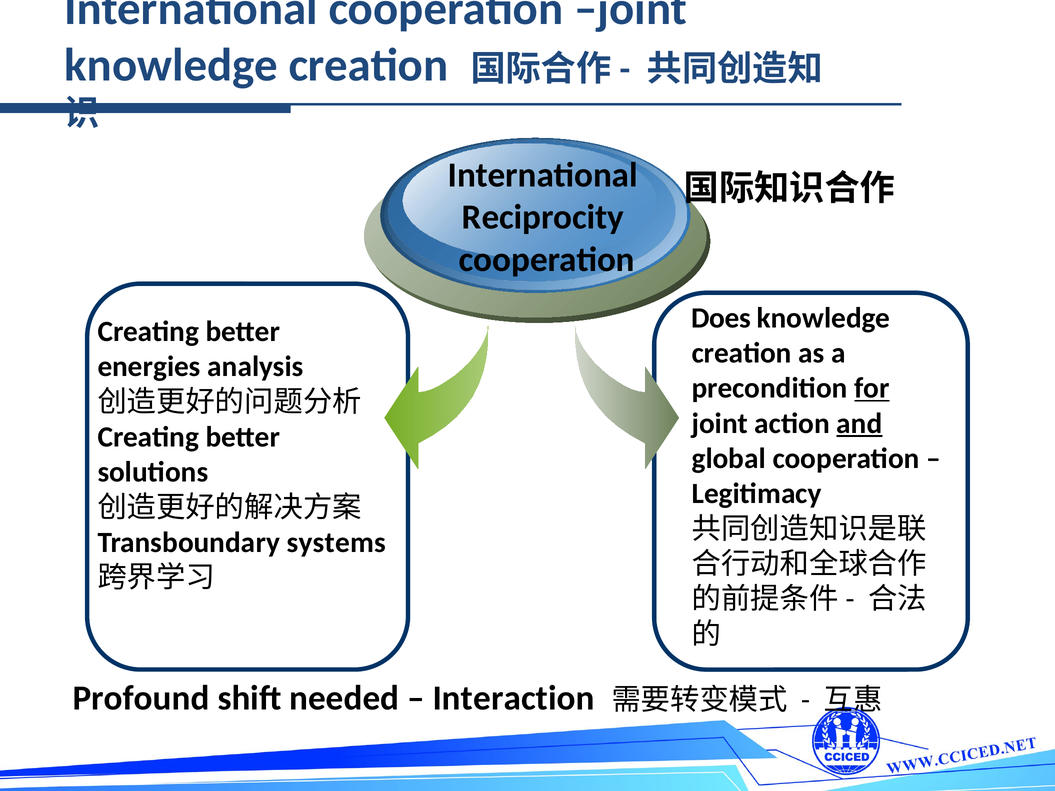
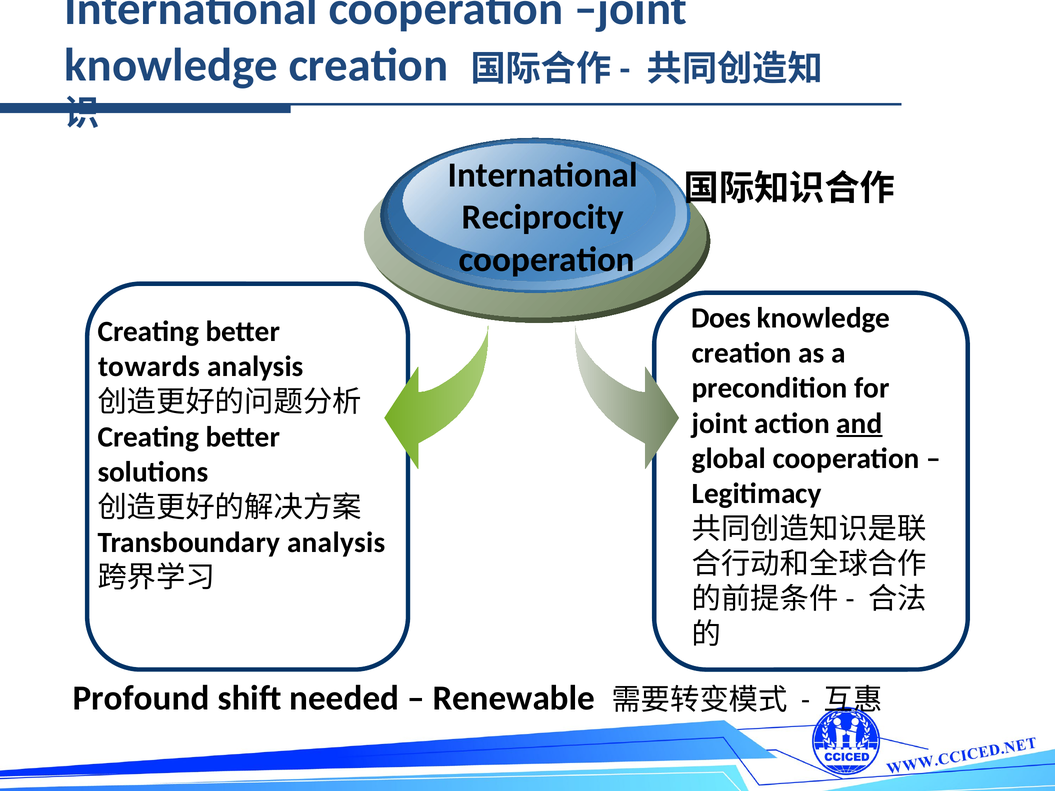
energies: energies -> towards
for underline: present -> none
Transboundary systems: systems -> analysis
Interaction: Interaction -> Renewable
